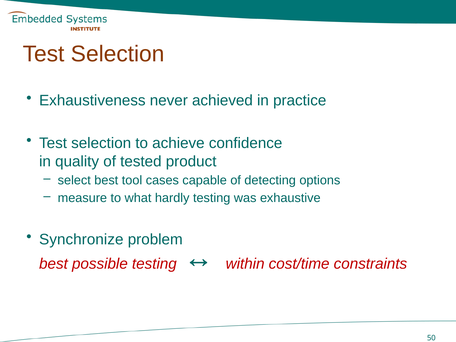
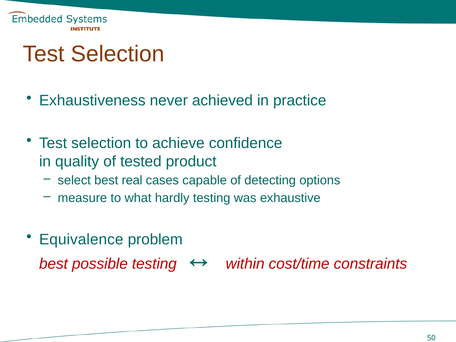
tool: tool -> real
Synchronize: Synchronize -> Equivalence
